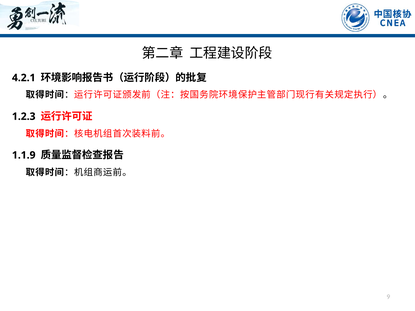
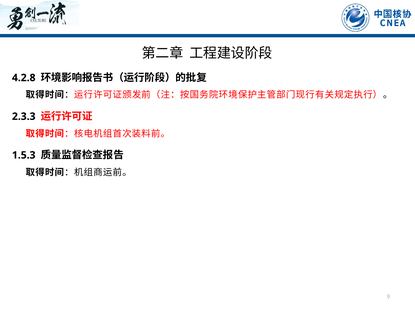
4.2.1: 4.2.1 -> 4.2.8
1.2.3: 1.2.3 -> 2.3.3
1.1.9: 1.1.9 -> 1.5.3
